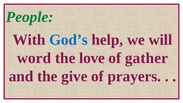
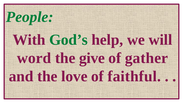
God’s colour: blue -> green
love: love -> give
give: give -> love
prayers: prayers -> faithful
